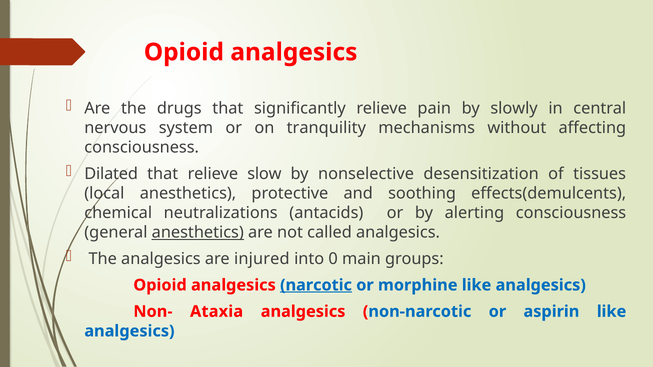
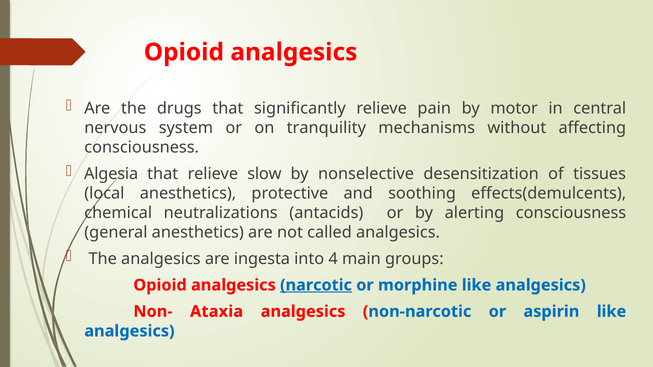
slowly: slowly -> motor
Dilated: Dilated -> Algesia
anesthetics at (198, 233) underline: present -> none
injured: injured -> ingesta
0: 0 -> 4
